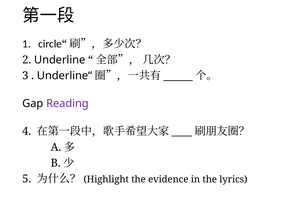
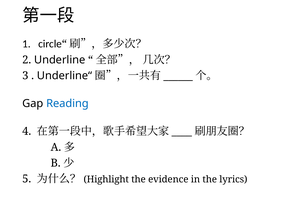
Reading colour: purple -> blue
